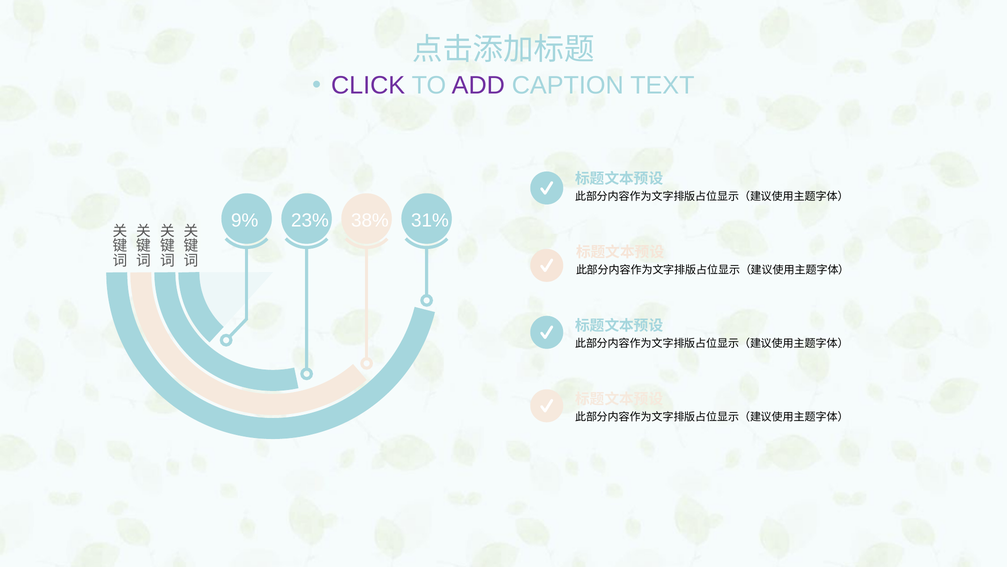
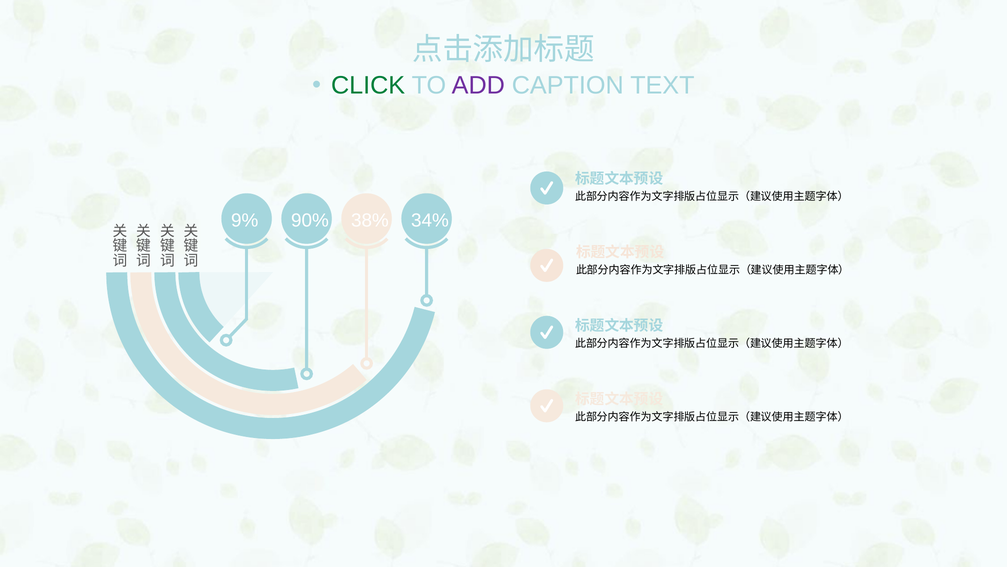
CLICK colour: purple -> green
23%: 23% -> 90%
31%: 31% -> 34%
